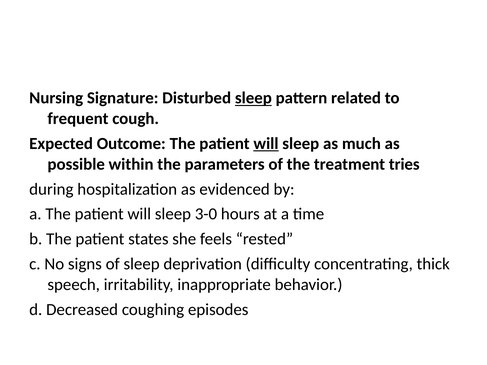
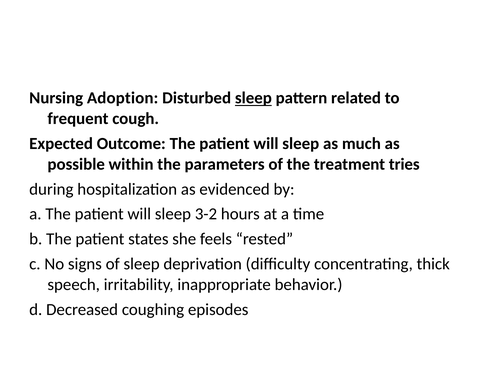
Signature: Signature -> Adoption
will at (266, 144) underline: present -> none
3-0: 3-0 -> 3-2
